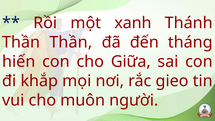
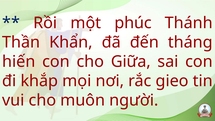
xanh: xanh -> phúc
Thần Thần: Thần -> Khẩn
